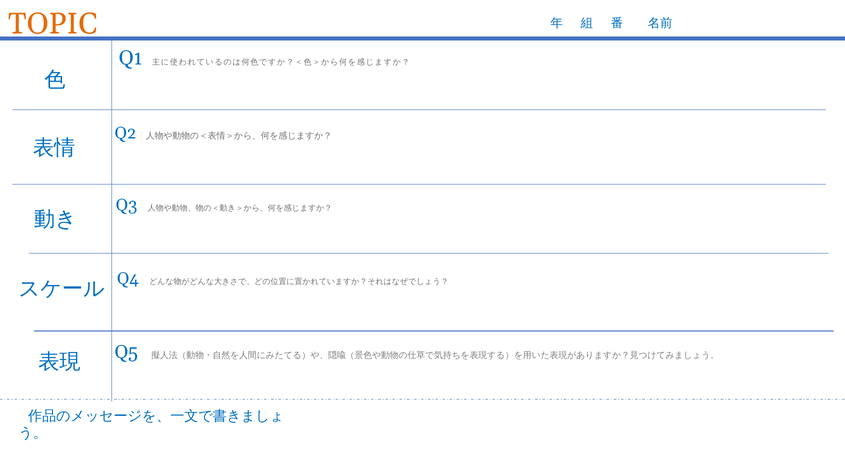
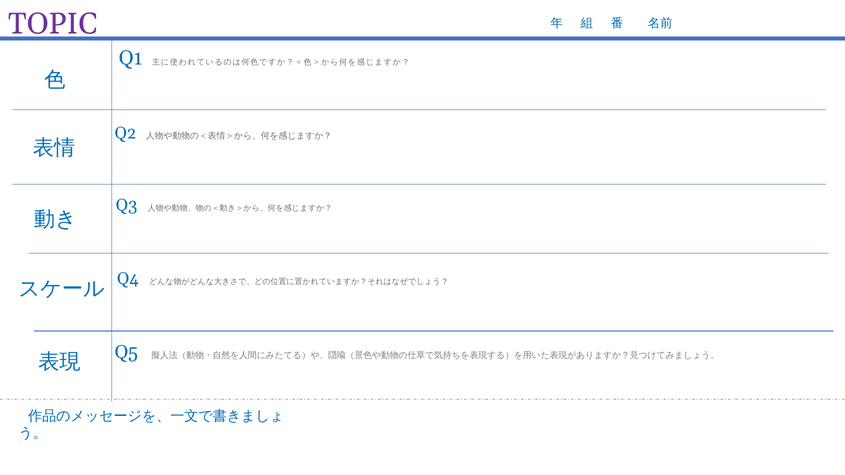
TOPIC colour: orange -> purple
